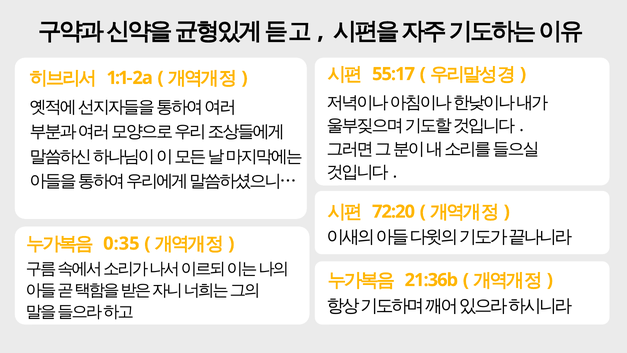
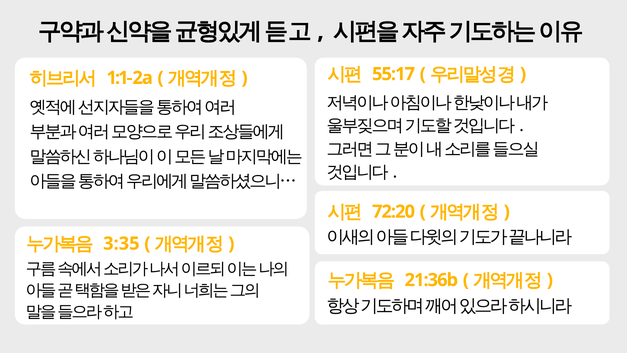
0:35: 0:35 -> 3:35
